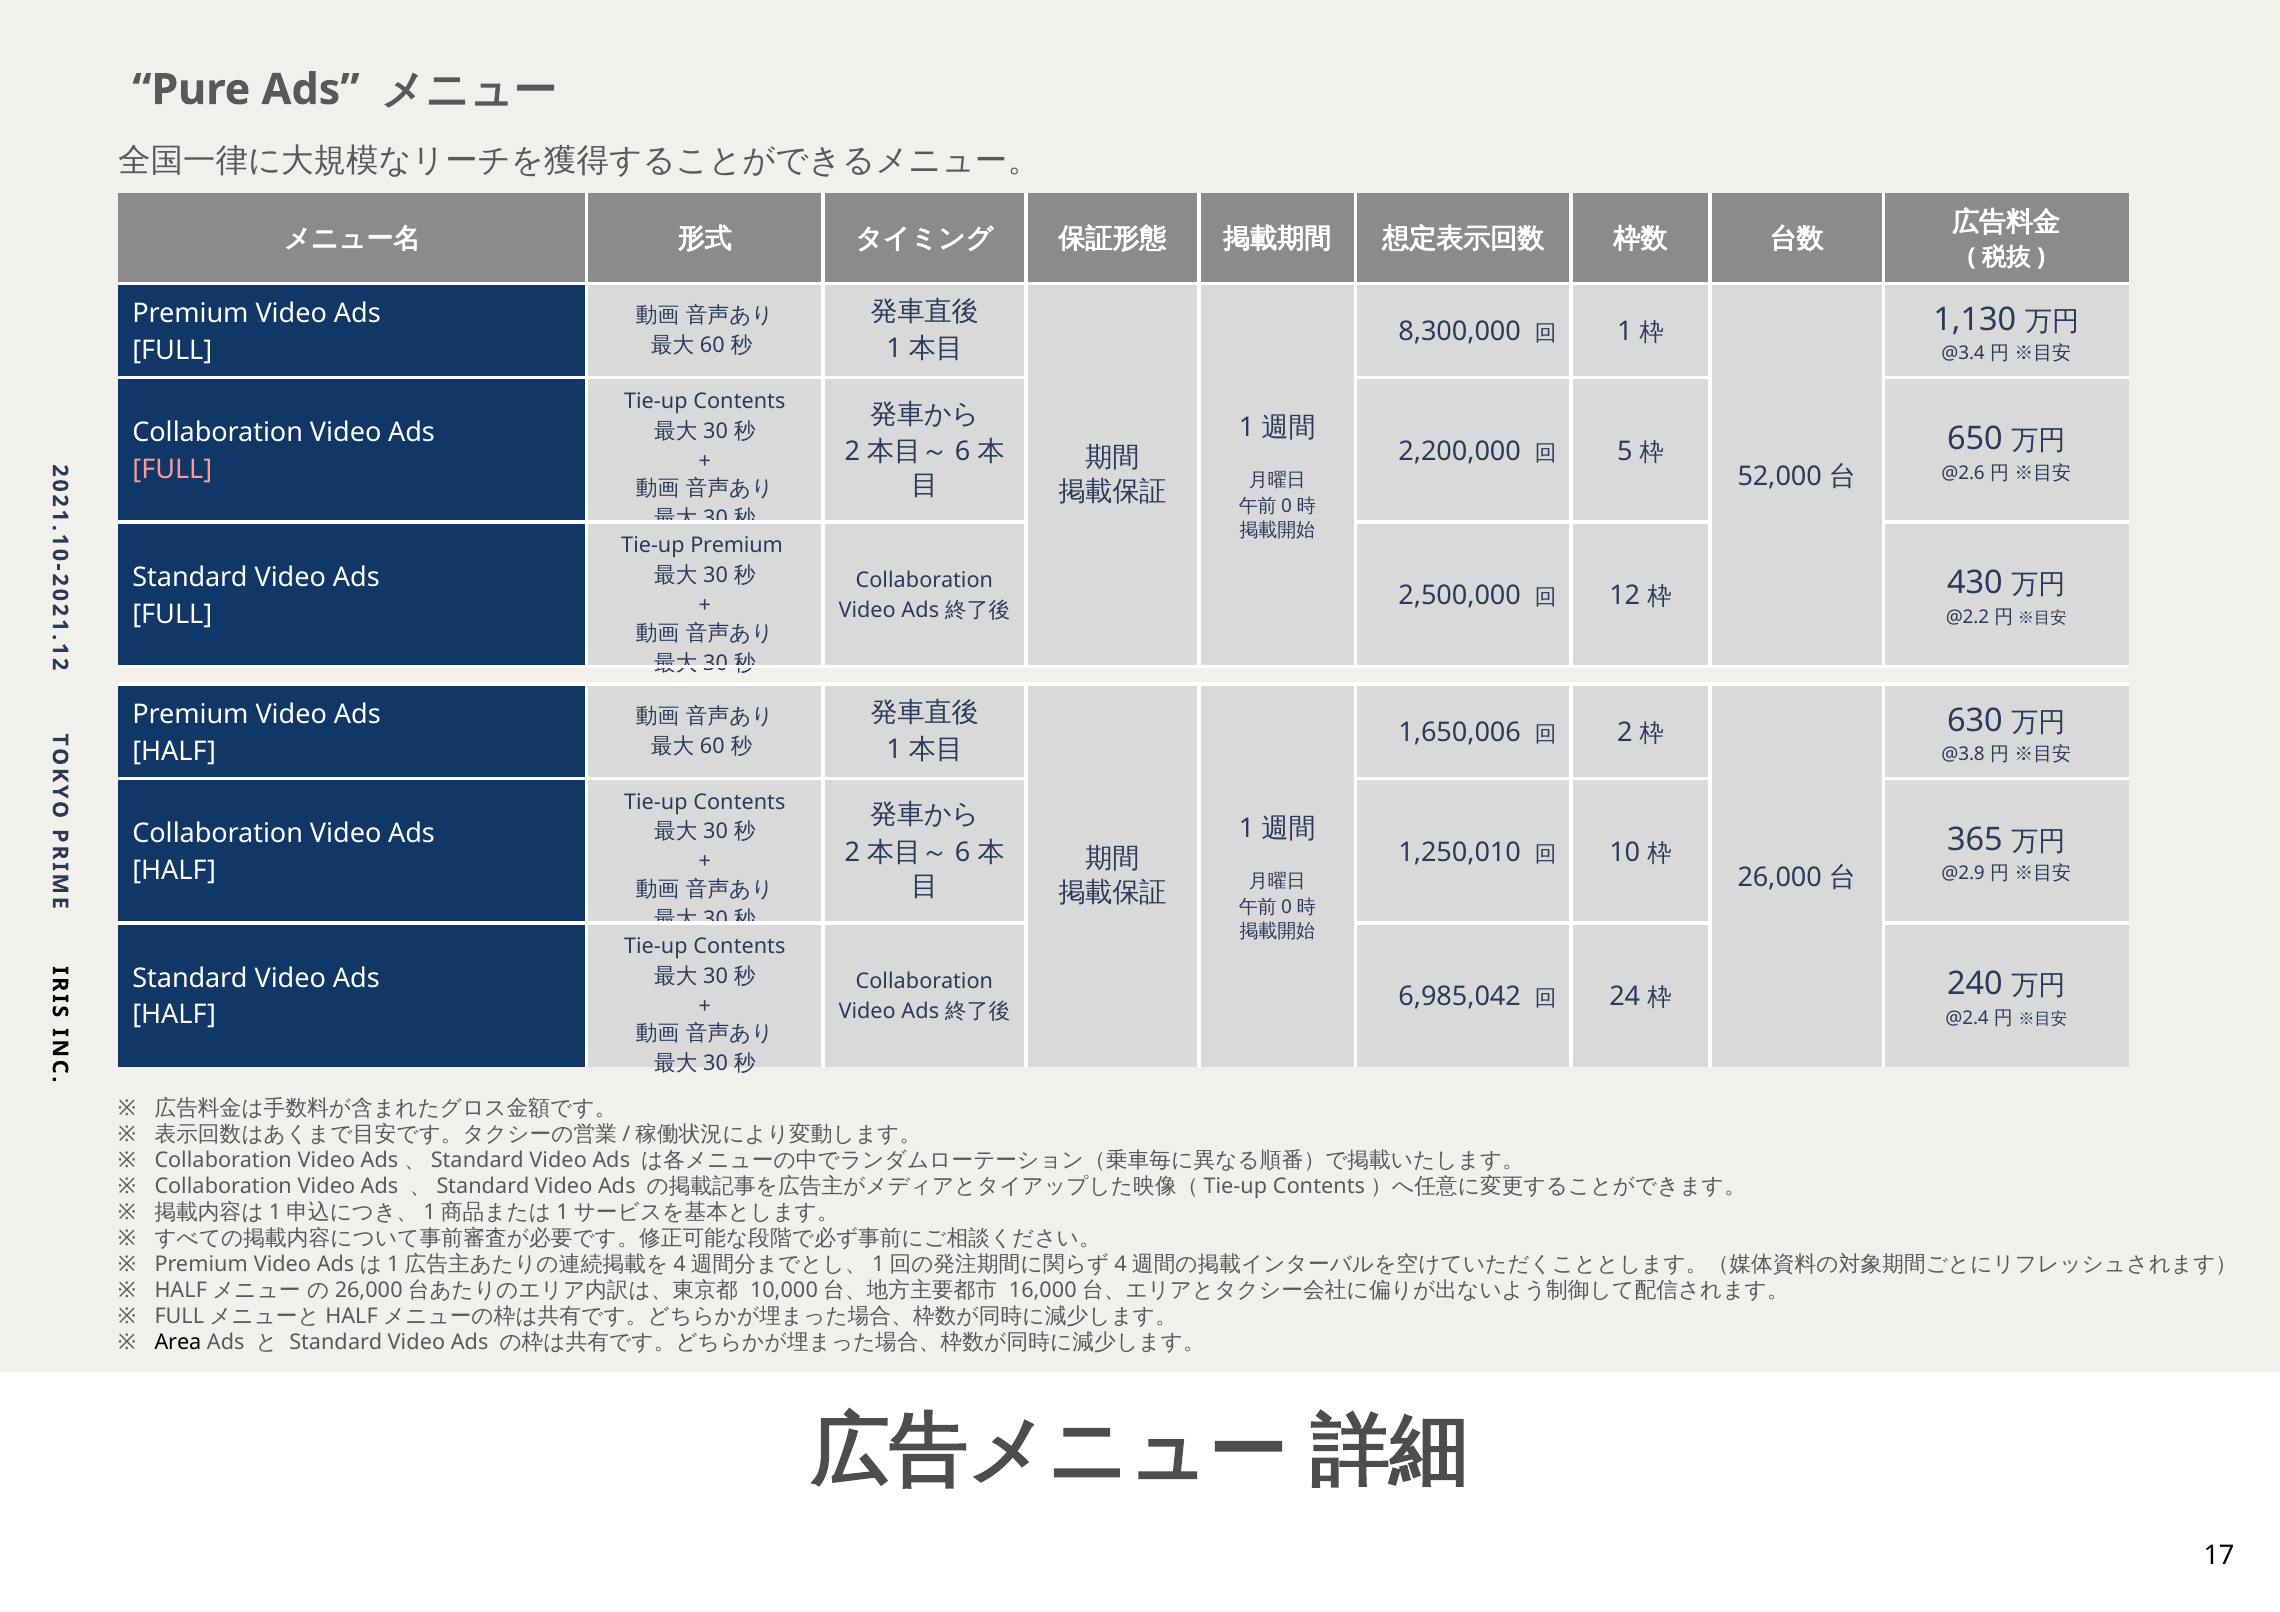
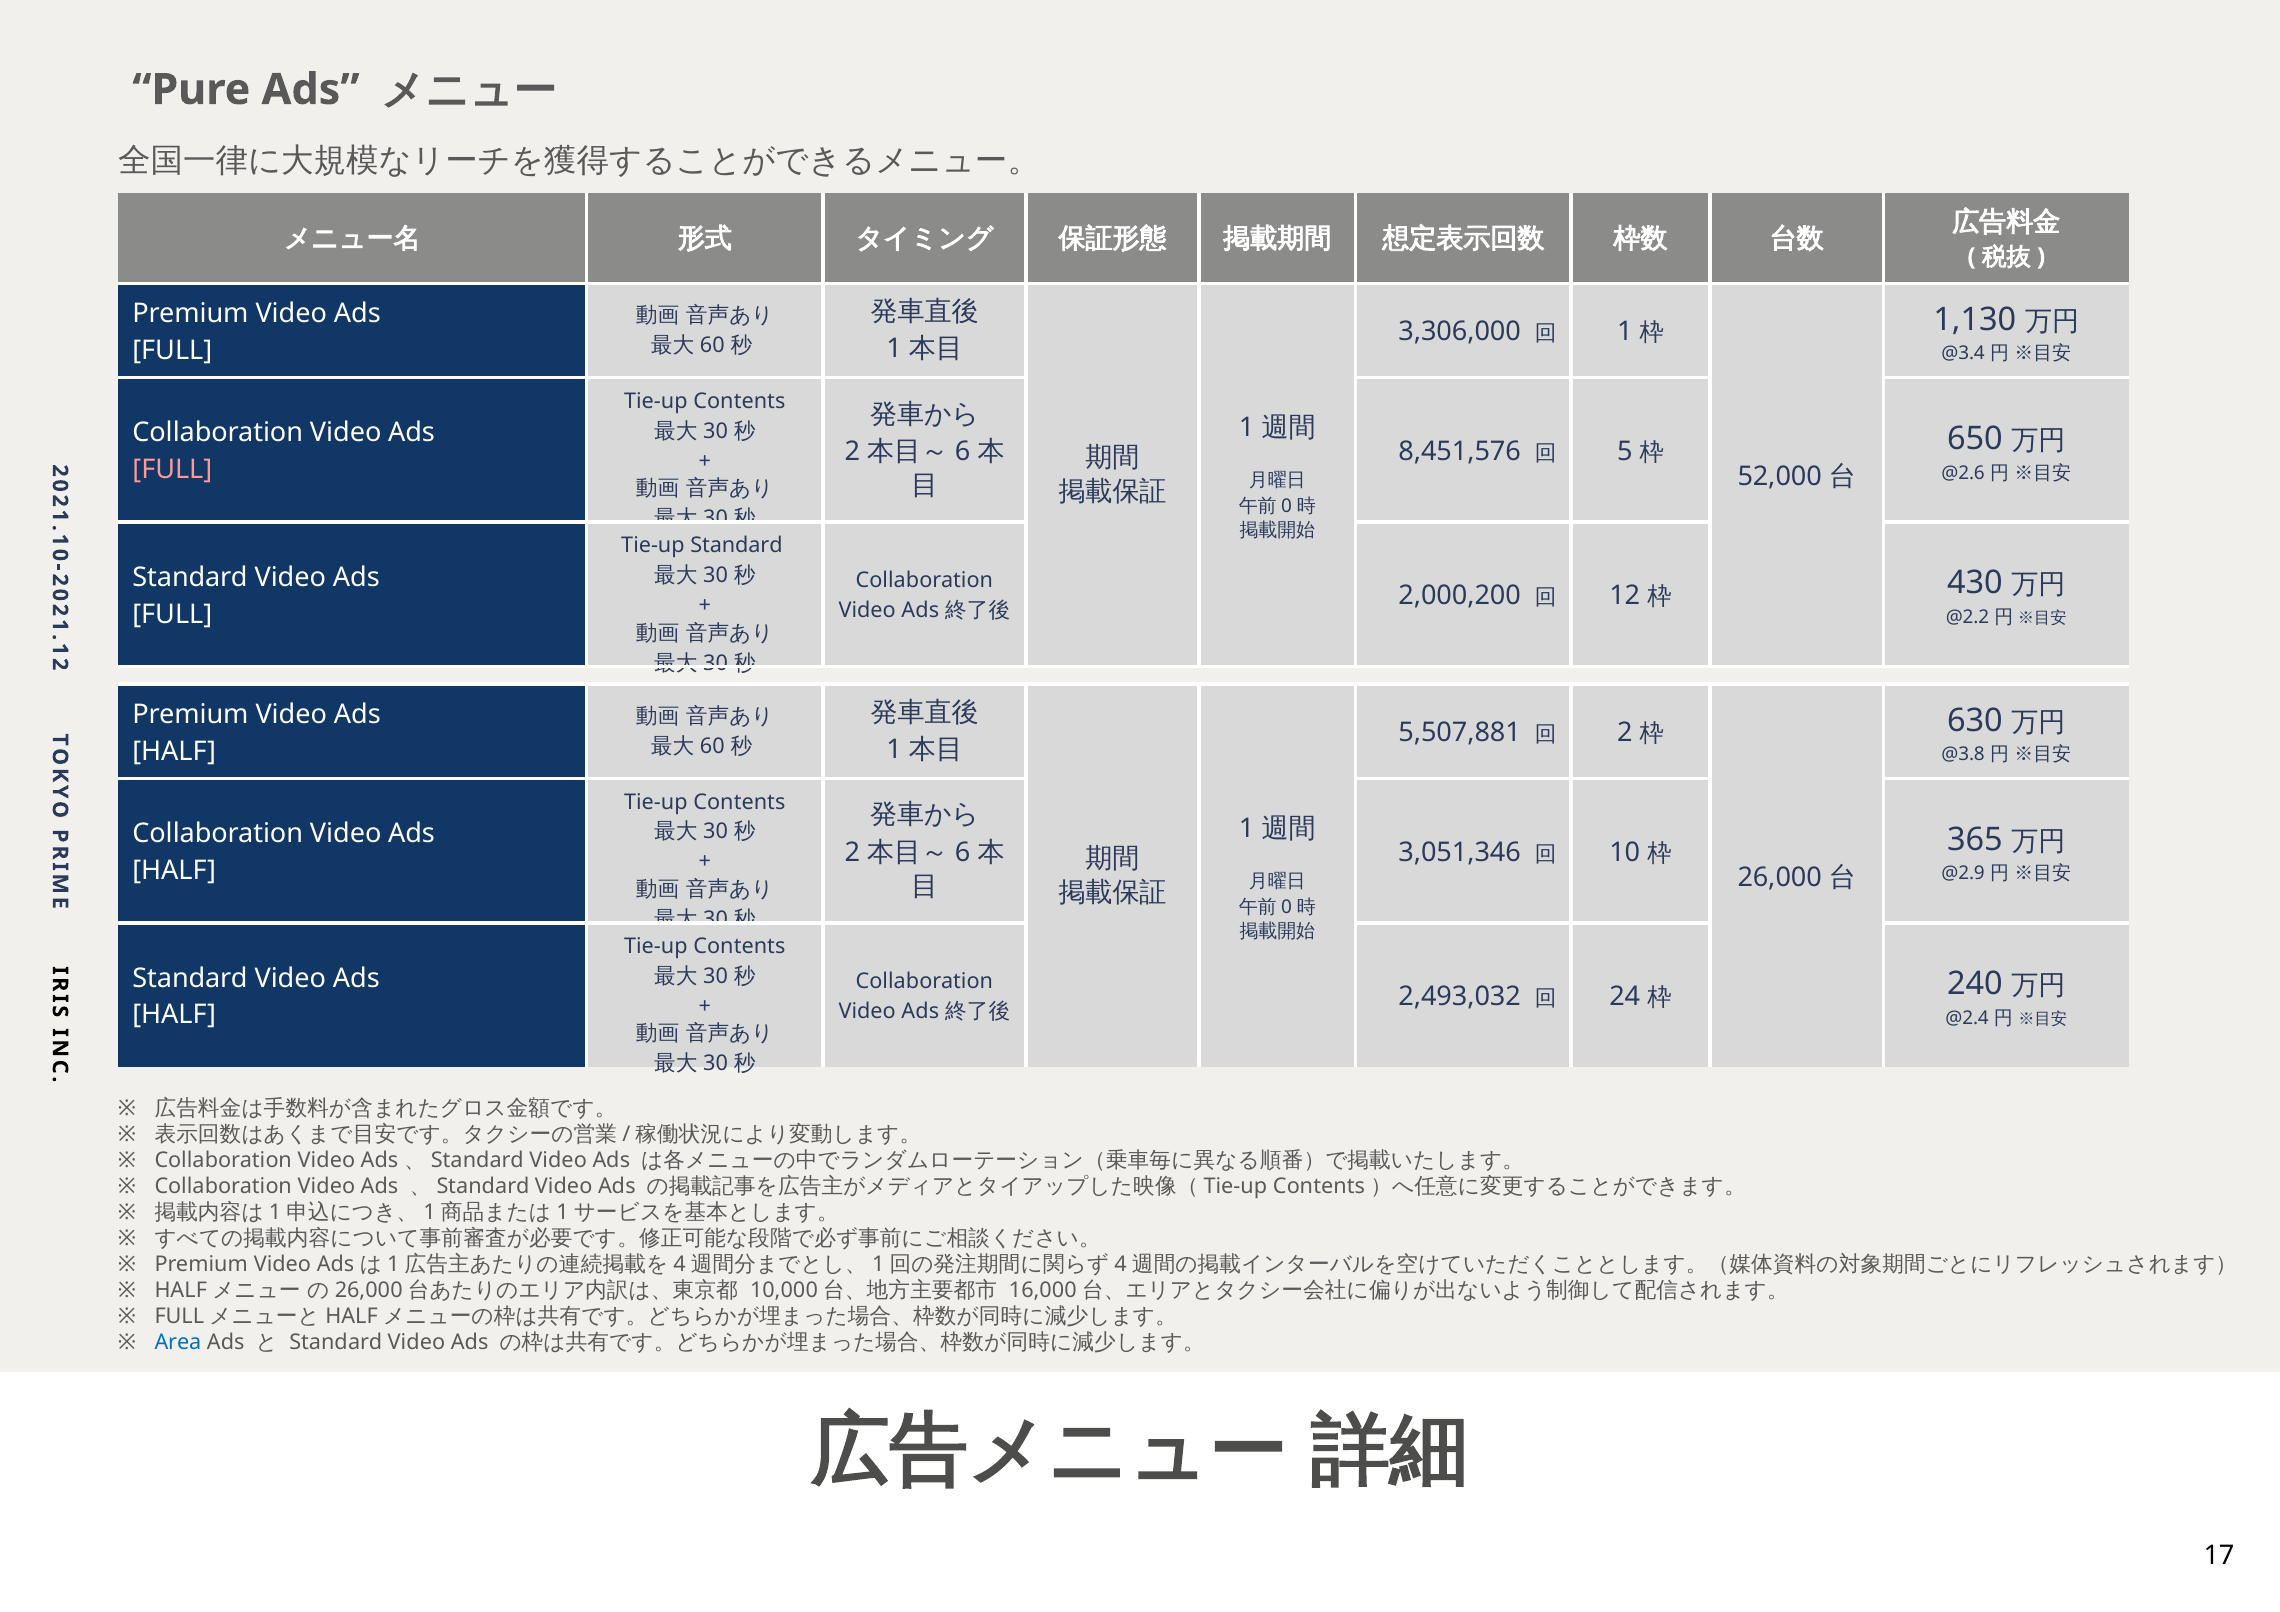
8,300,000: 8,300,000 -> 3,306,000
2,200,000: 2,200,000 -> 8,451,576
Tie-up Premium: Premium -> Standard
2,500,000: 2,500,000 -> 2,000,200
1,650,006: 1,650,006 -> 5,507,881
1,250,010: 1,250,010 -> 3,051,346
6,985,042: 6,985,042 -> 2,493,032
Area colour: black -> blue
